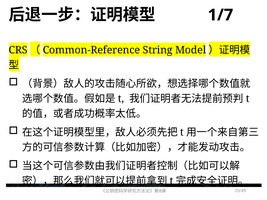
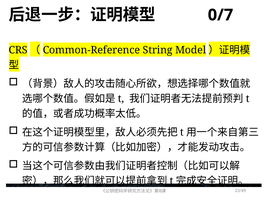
1/7: 1/7 -> 0/7
